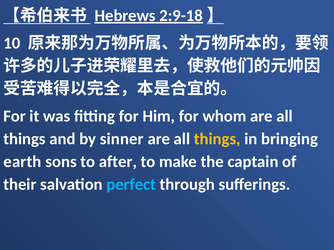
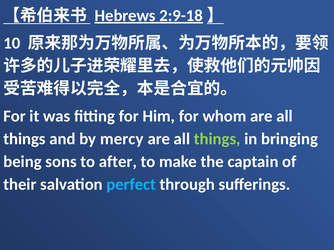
sinner: sinner -> mercy
things at (217, 139) colour: yellow -> light green
earth: earth -> being
